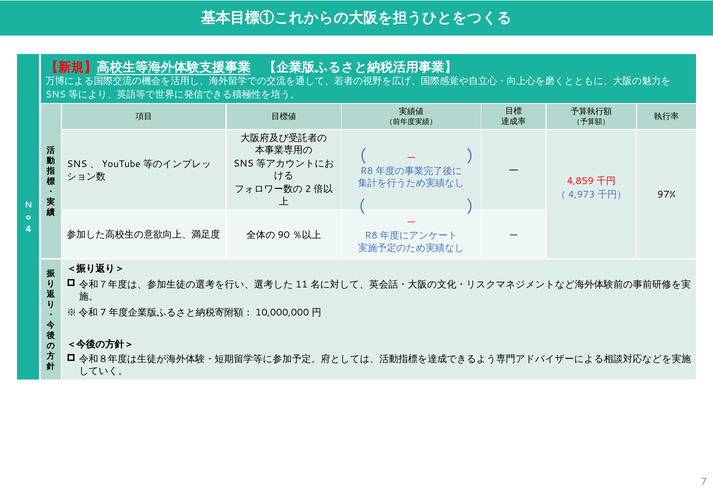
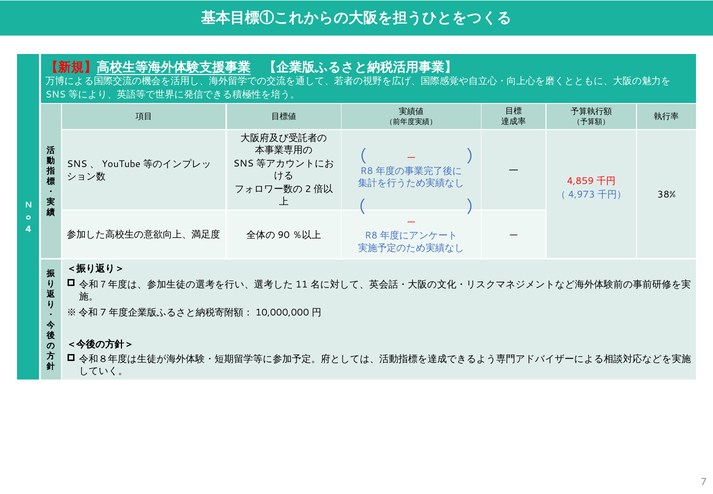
97%: 97% -> 38%
